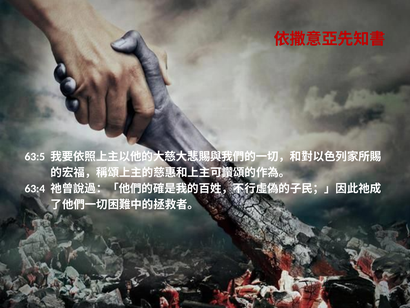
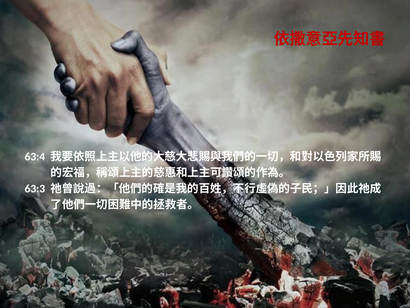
63:5: 63:5 -> 63:4
63:4: 63:4 -> 63:3
